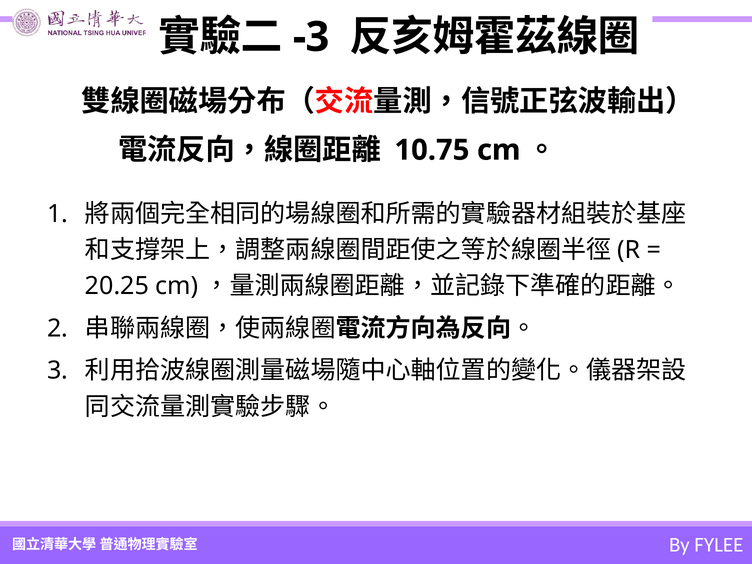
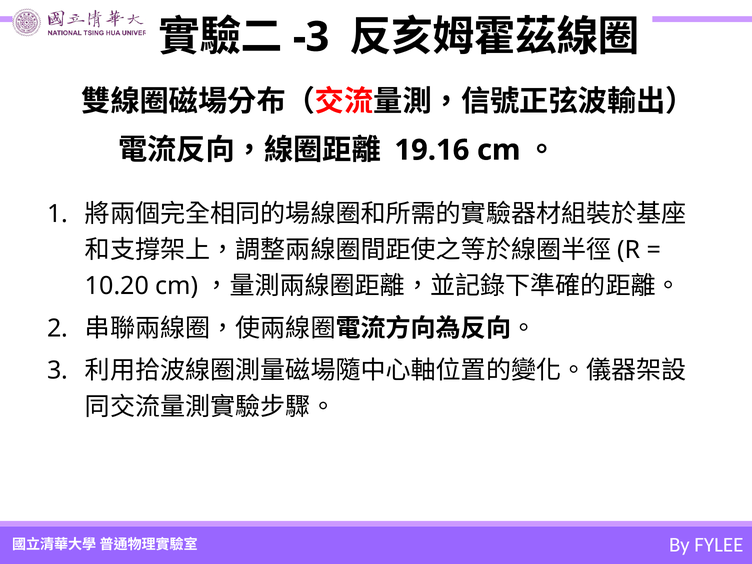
10.75: 10.75 -> 19.16
20.25: 20.25 -> 10.20
